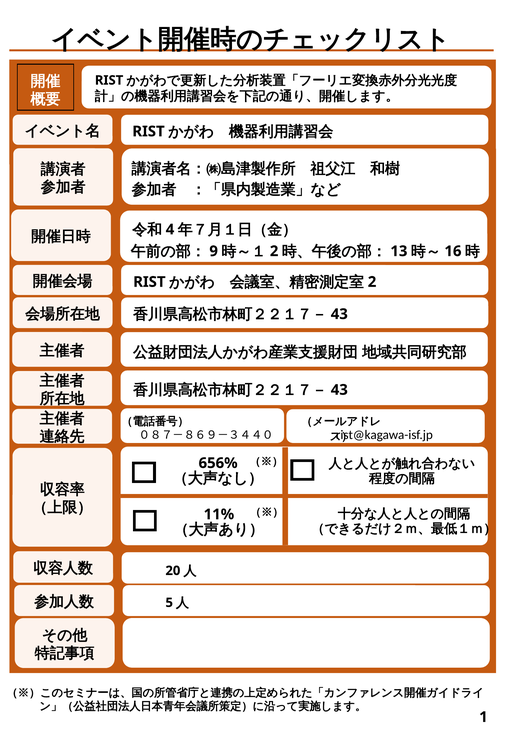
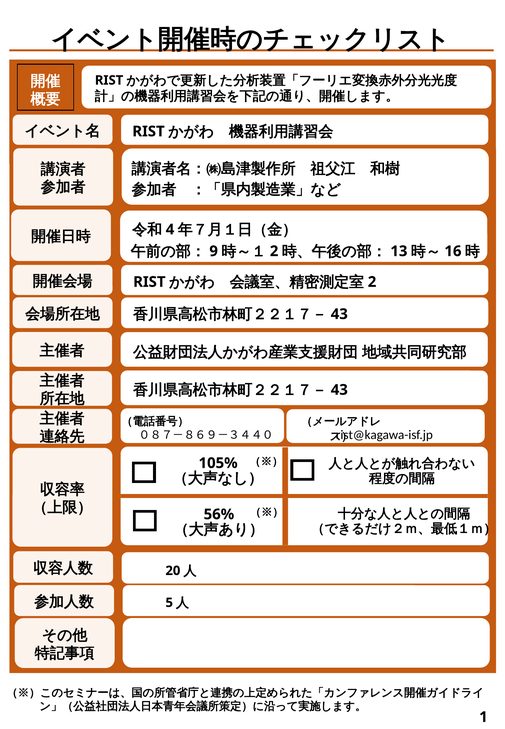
656%: 656% -> 105%
11%: 11% -> 56%
